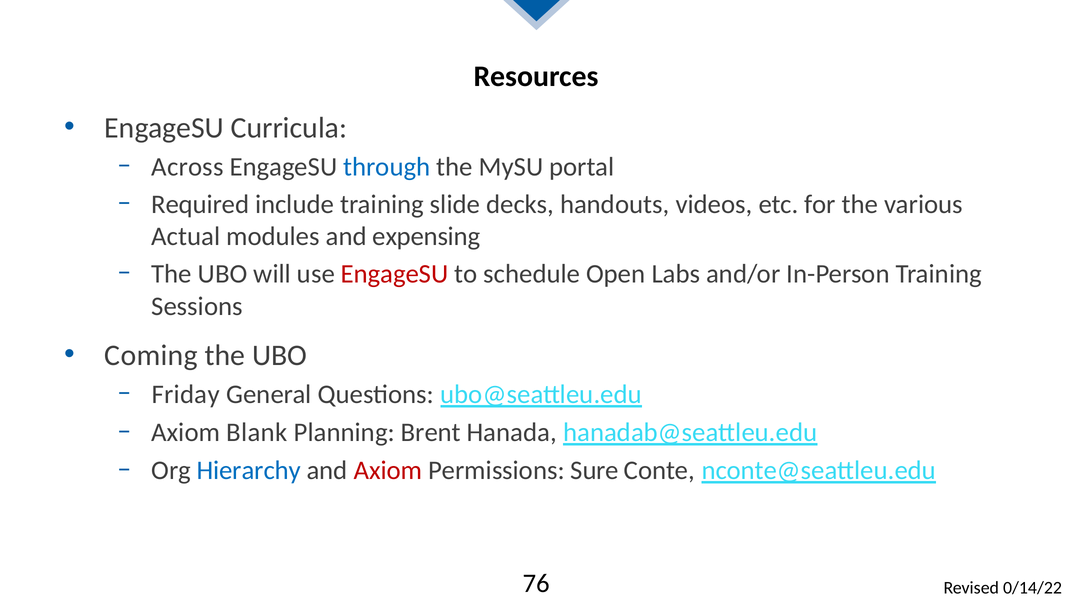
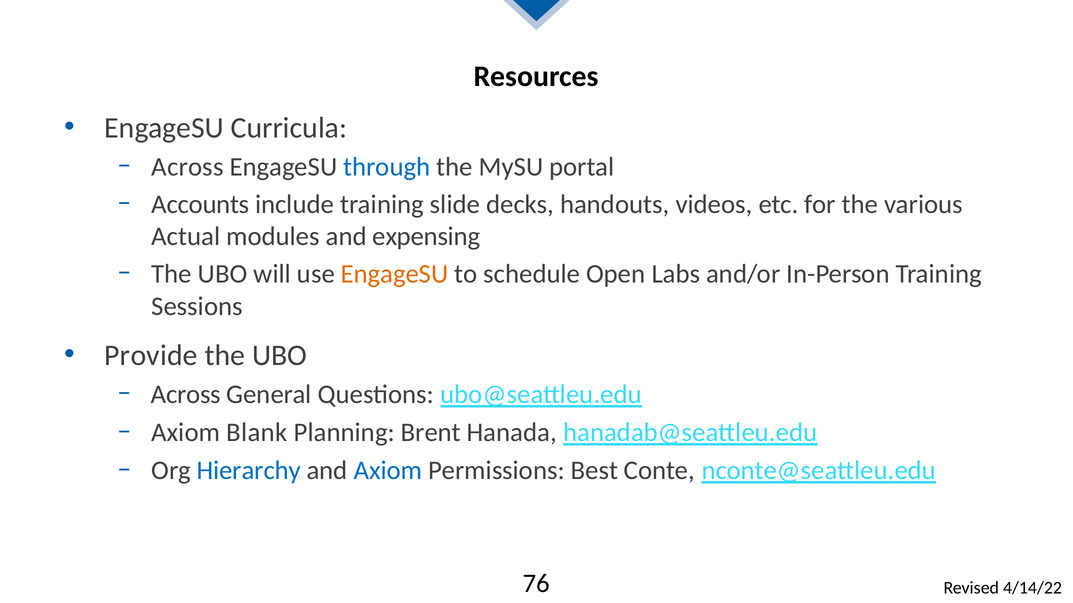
Required: Required -> Accounts
EngageSU at (395, 274) colour: red -> orange
Coming: Coming -> Provide
Friday at (186, 395): Friday -> Across
Axiom at (388, 471) colour: red -> blue
Sure: Sure -> Best
0/14/22: 0/14/22 -> 4/14/22
